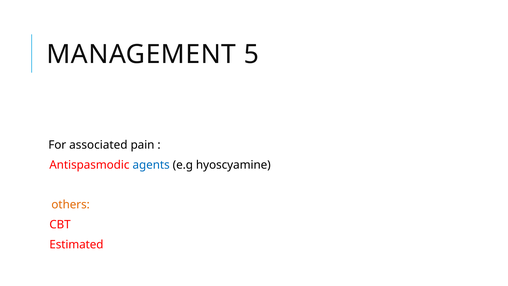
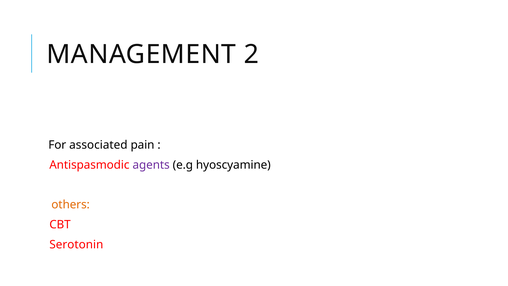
5: 5 -> 2
agents colour: blue -> purple
Estimated: Estimated -> Serotonin
